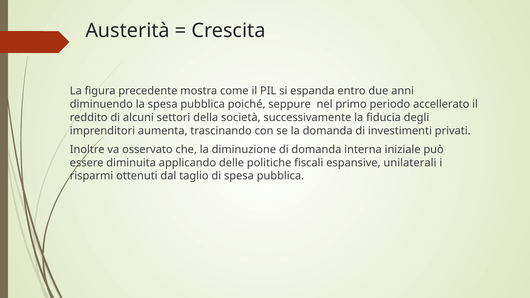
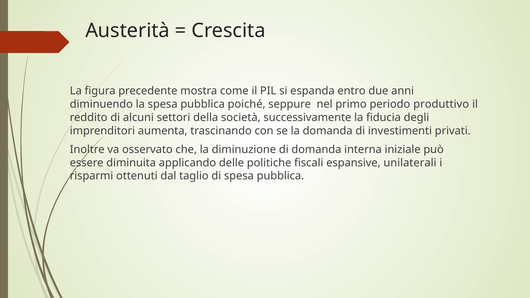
accellerato: accellerato -> produttivo
